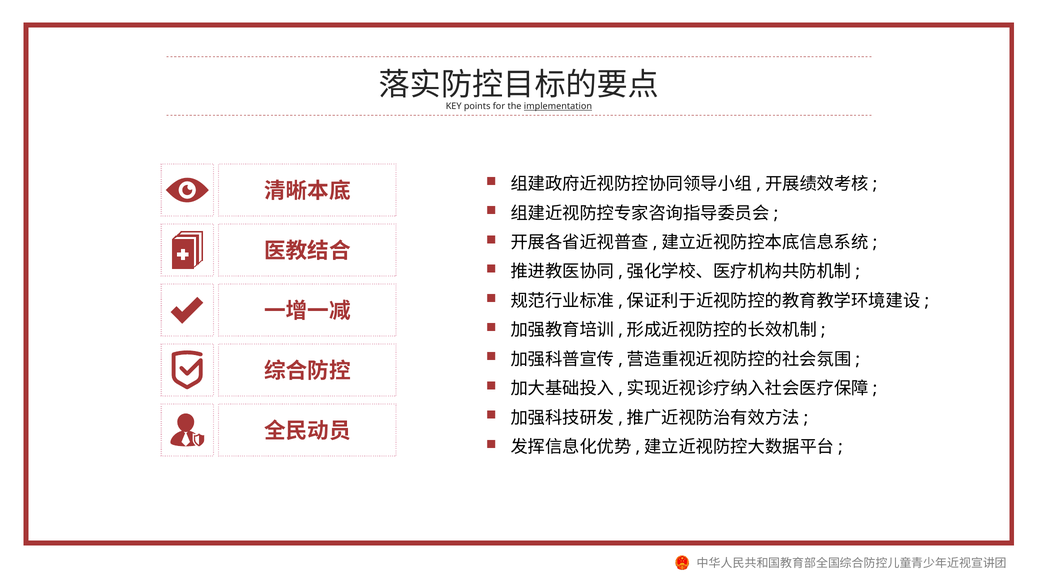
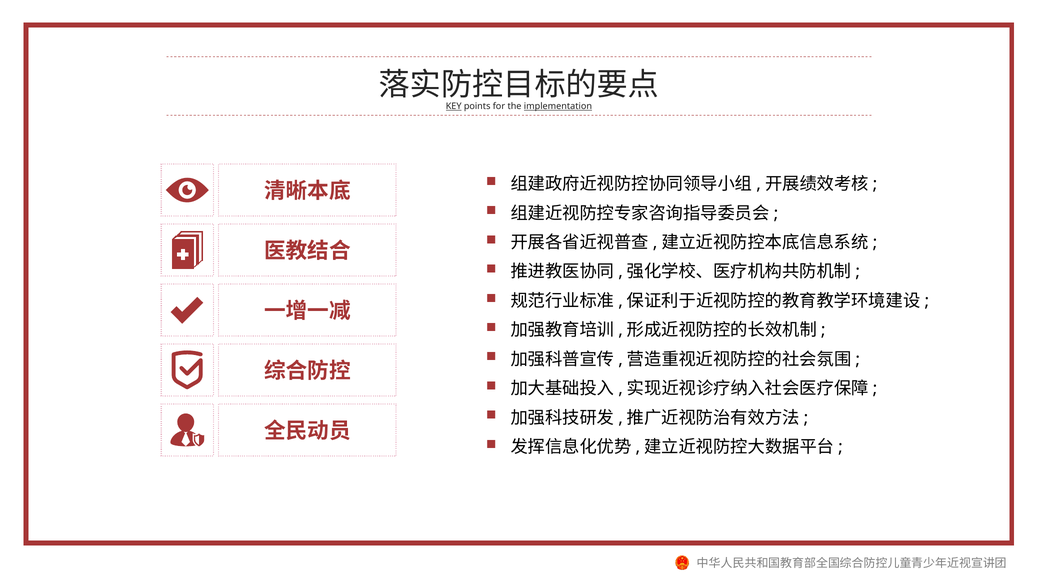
KEY underline: none -> present
